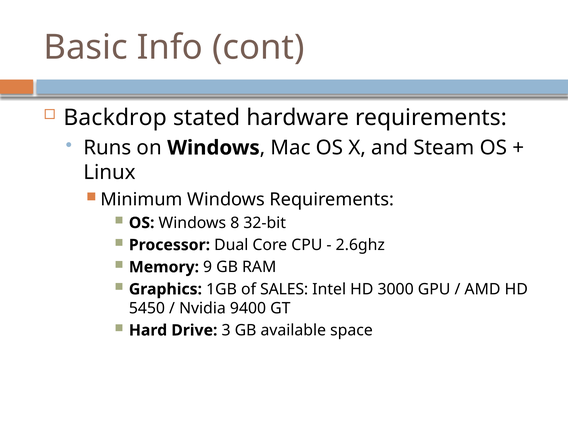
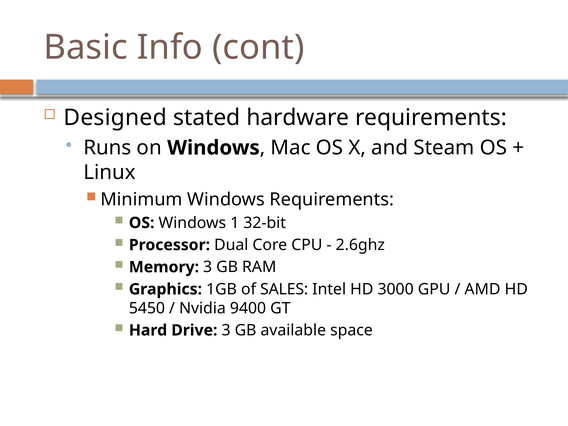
Backdrop: Backdrop -> Designed
8: 8 -> 1
Memory 9: 9 -> 3
